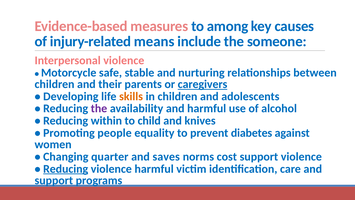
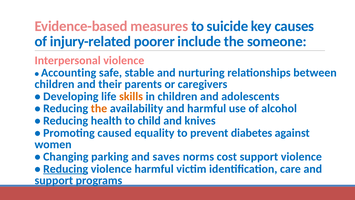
among: among -> suicide
means: means -> poorer
Motorcycle: Motorcycle -> Accounting
caregivers underline: present -> none
the at (99, 108) colour: purple -> orange
within: within -> health
people: people -> caused
quarter: quarter -> parking
